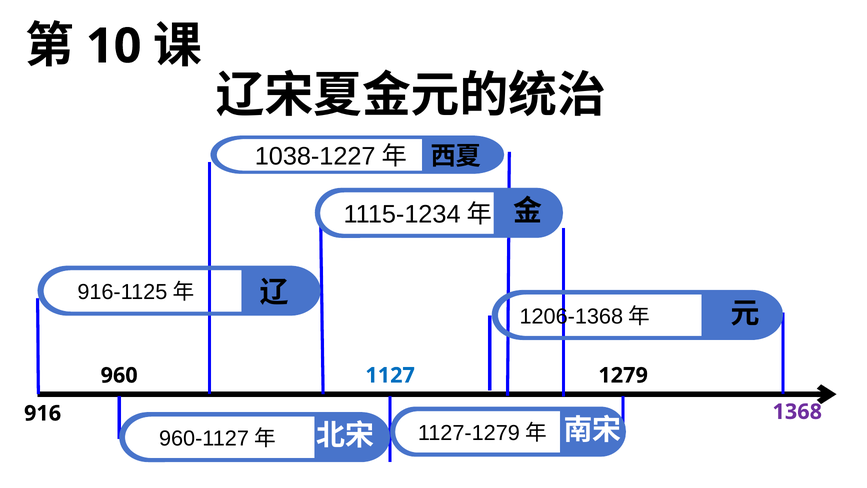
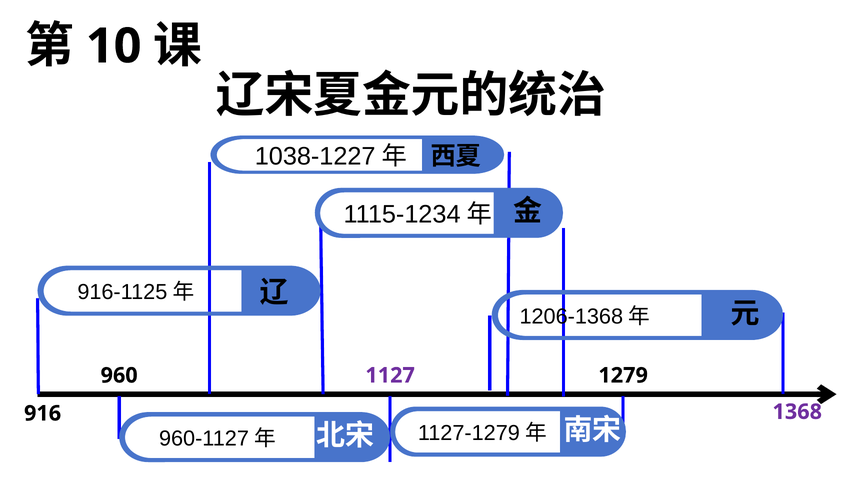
1127 colour: blue -> purple
